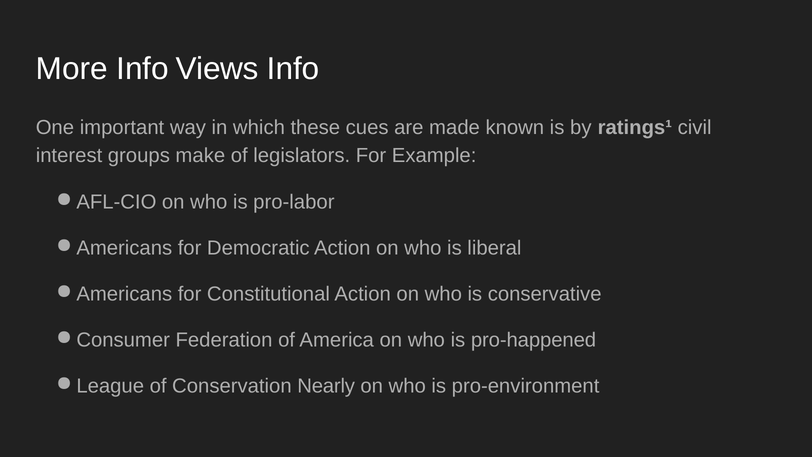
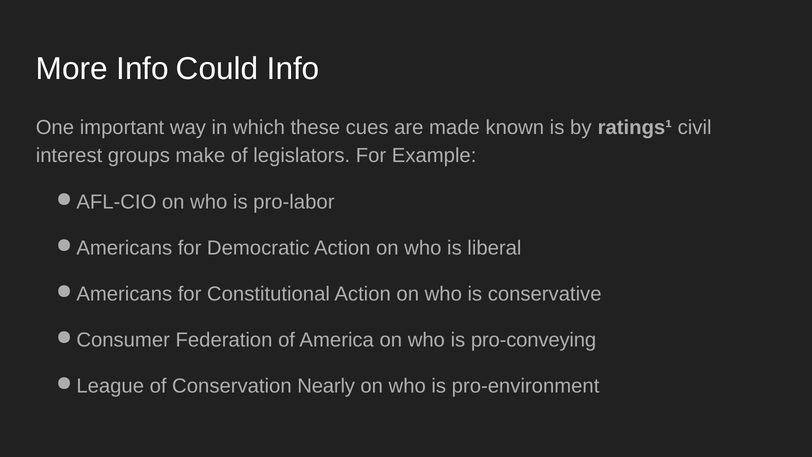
Views: Views -> Could
pro-happened: pro-happened -> pro-conveying
